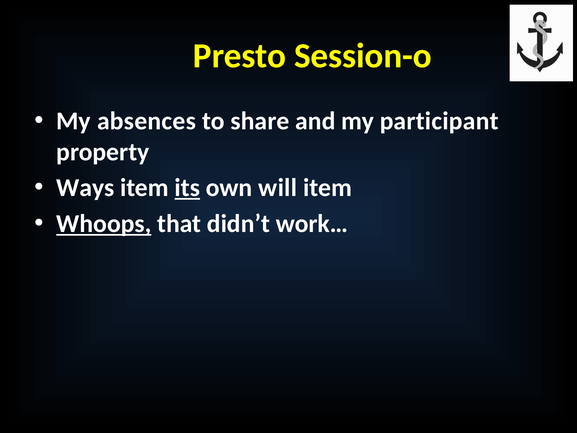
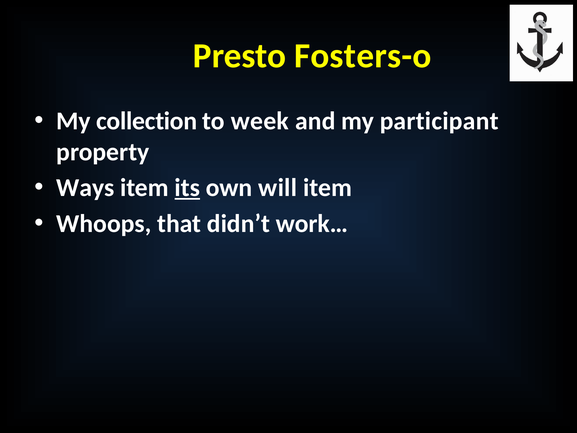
Session-o: Session-o -> Fosters-o
absences: absences -> collection
share: share -> week
Whoops underline: present -> none
